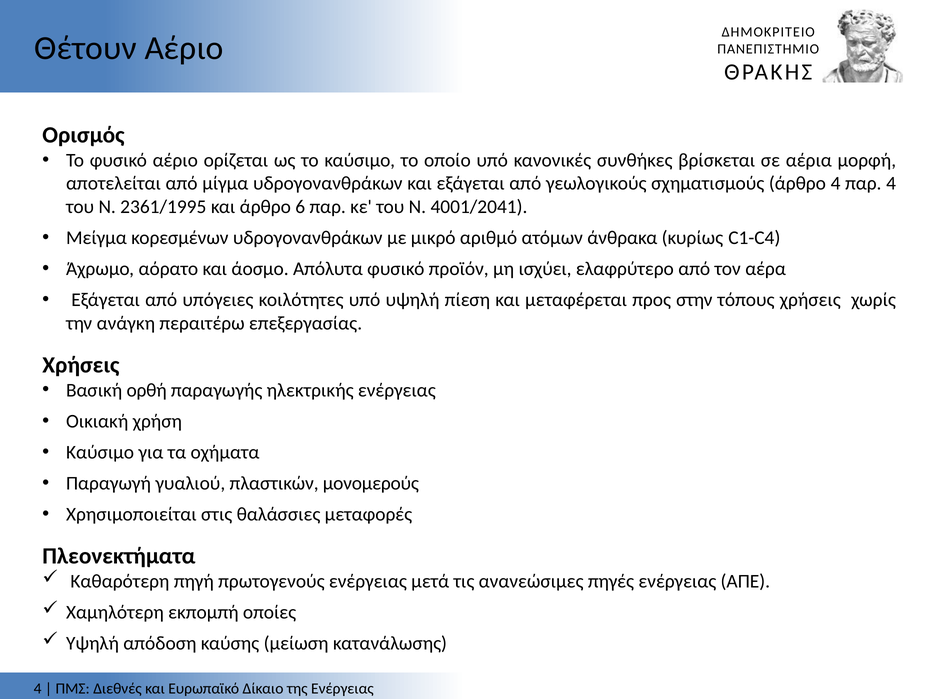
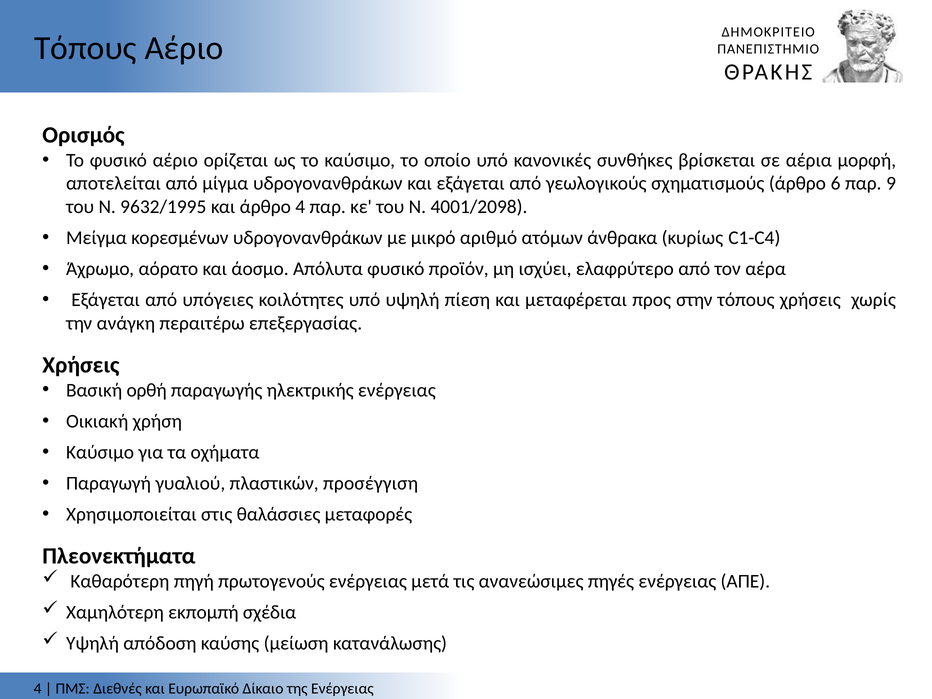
Θέτουν at (85, 48): Θέτουν -> Τόπους
άρθρο 4: 4 -> 6
παρ 4: 4 -> 9
2361/1995: 2361/1995 -> 9632/1995
άρθρο 6: 6 -> 4
4001/2041: 4001/2041 -> 4001/2098
μονομερούς: μονομερούς -> προσέγγιση
οποίες: οποίες -> σχέδια
